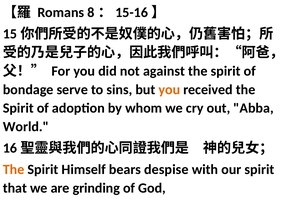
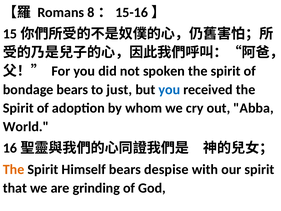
against: against -> spoken
bondage serve: serve -> bears
sins: sins -> just
you at (169, 89) colour: orange -> blue
